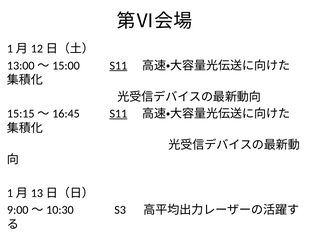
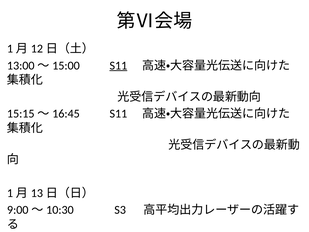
S11 at (118, 114) underline: present -> none
